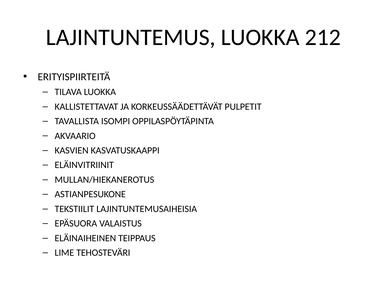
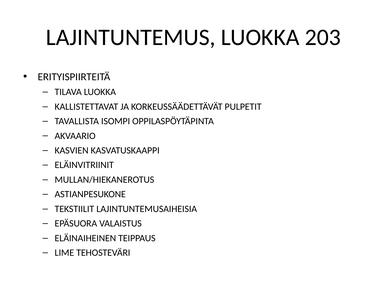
212: 212 -> 203
